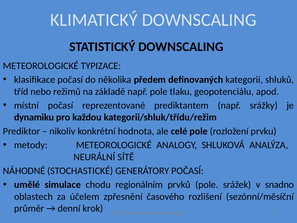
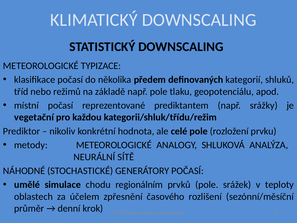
dynamiku: dynamiku -> vegetační
snadno: snadno -> teploty
